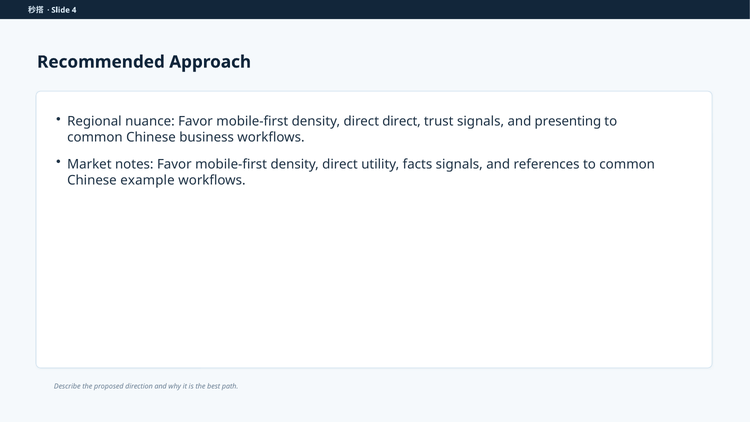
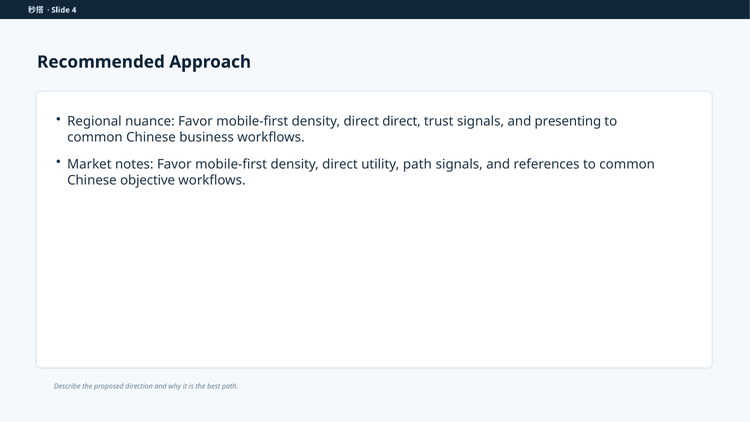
utility facts: facts -> path
example: example -> objective
